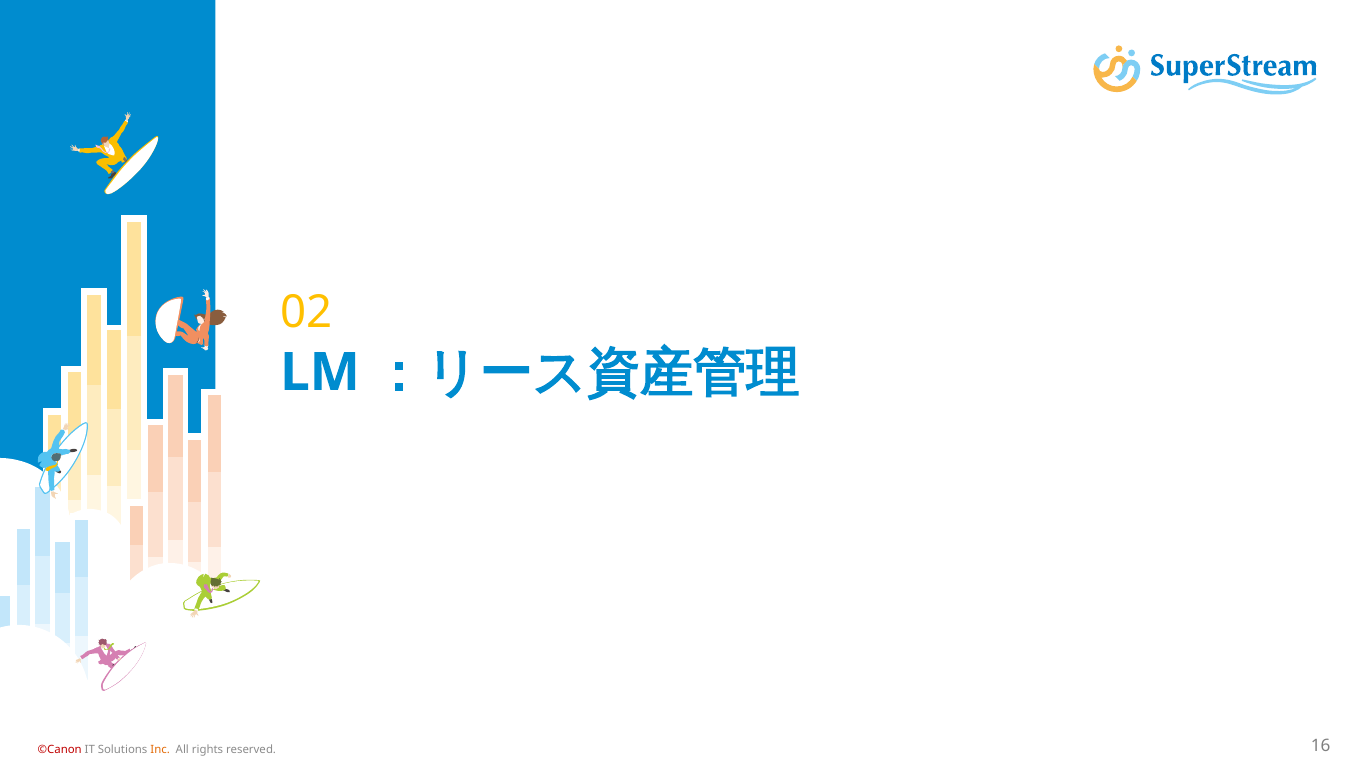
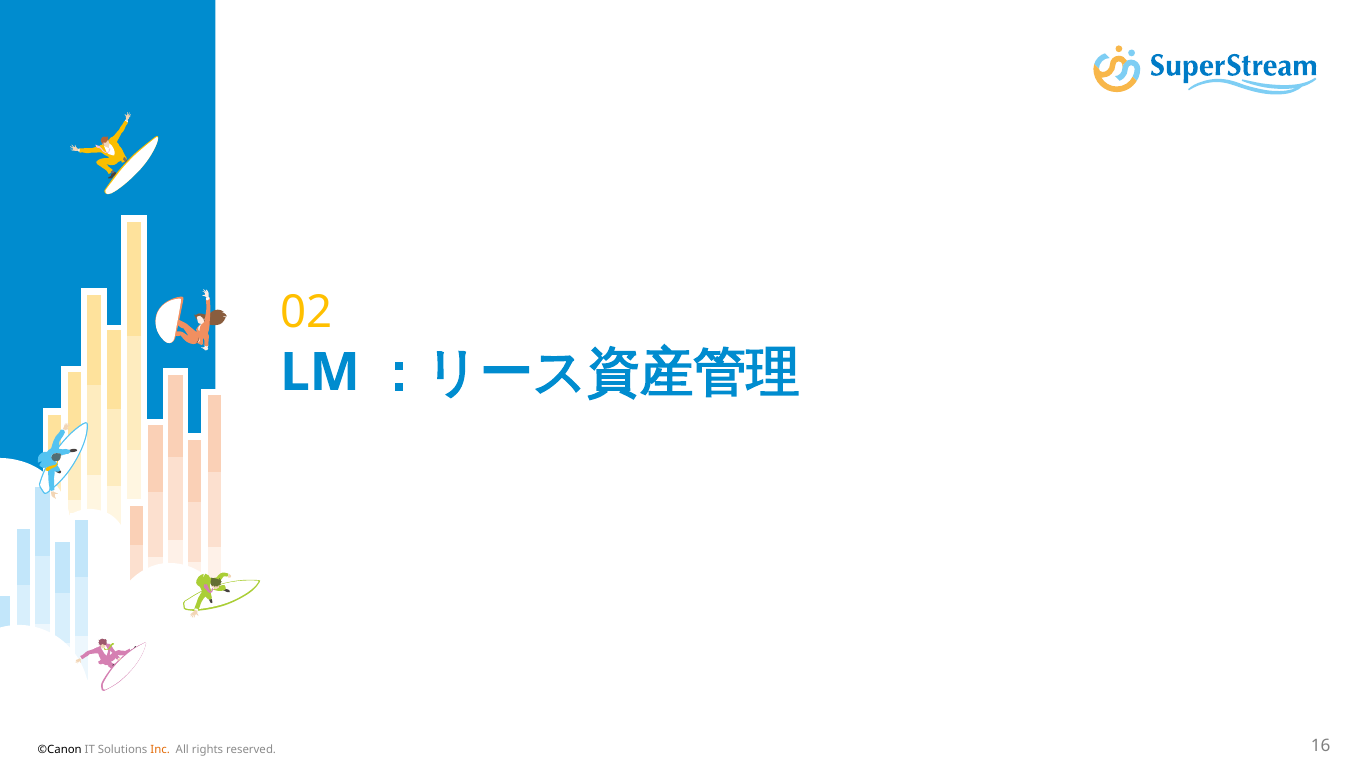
©Canon colour: red -> black
